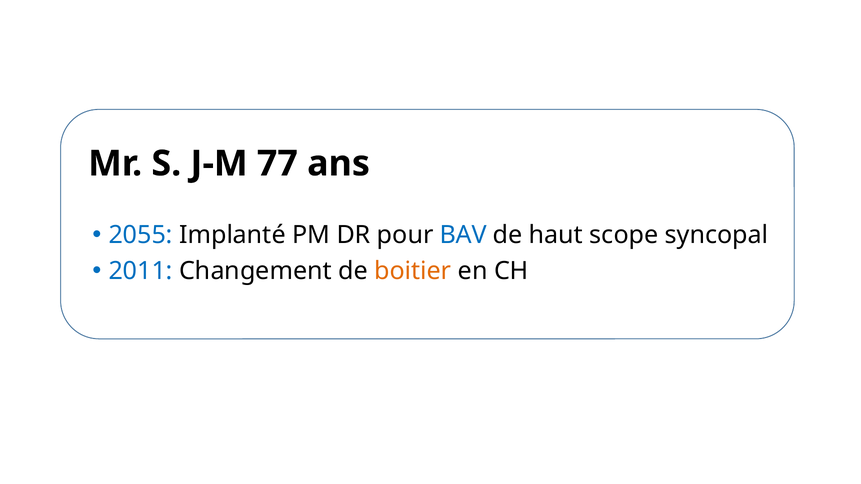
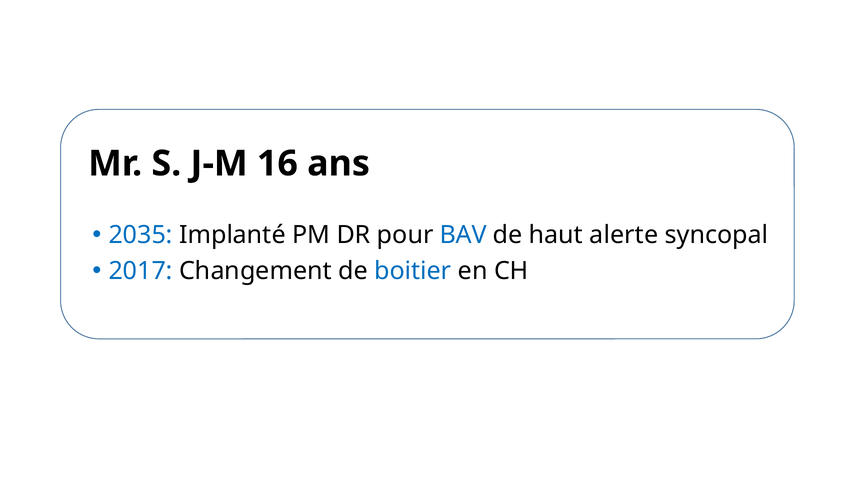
77: 77 -> 16
2055: 2055 -> 2035
scope: scope -> alerte
2011: 2011 -> 2017
boitier colour: orange -> blue
